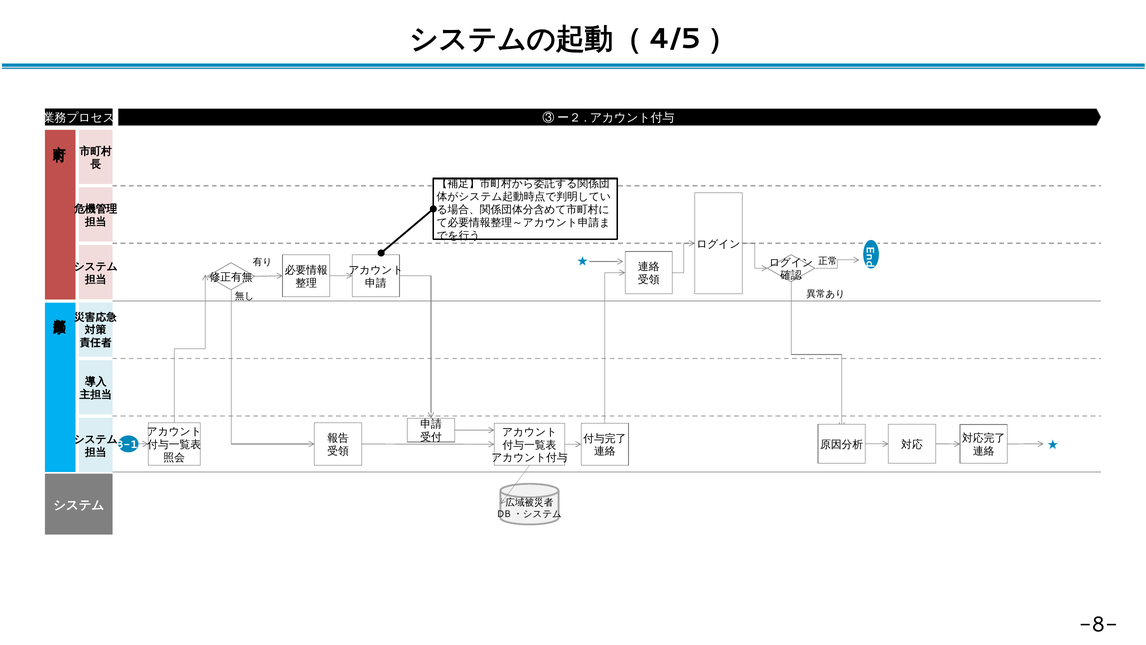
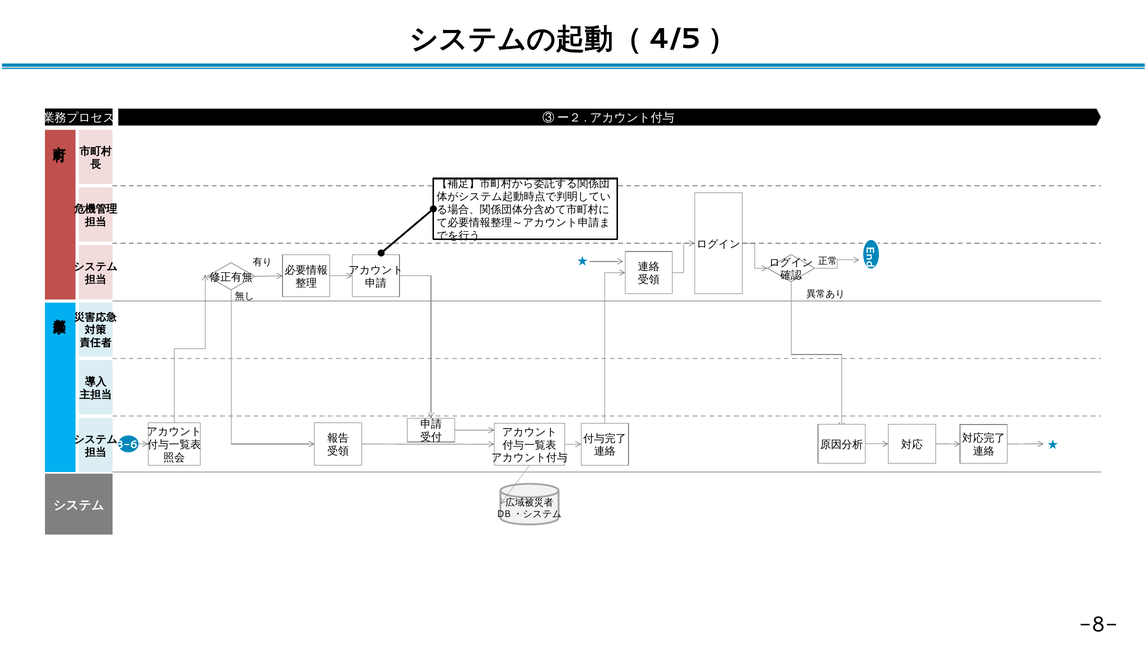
3-1: 3-1 -> 3-6
